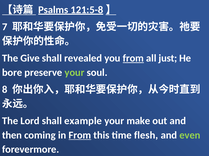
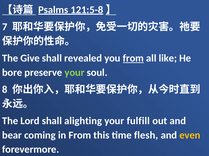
just: just -> like
example: example -> alighting
make: make -> fulfill
then: then -> bear
From at (80, 136) underline: present -> none
even colour: light green -> yellow
